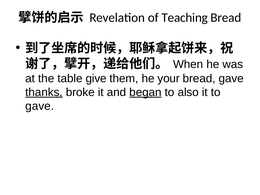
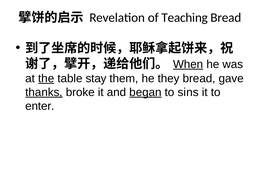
When underline: none -> present
the underline: none -> present
give: give -> stay
your: your -> they
also: also -> sins
gave at (40, 106): gave -> enter
